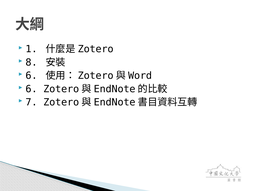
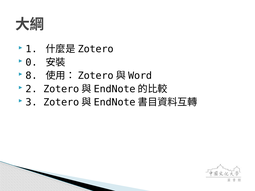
8: 8 -> 0
6 at (31, 76): 6 -> 8
6 at (31, 89): 6 -> 2
7: 7 -> 3
